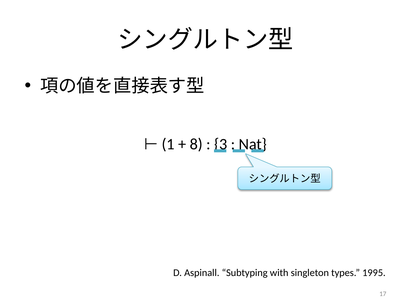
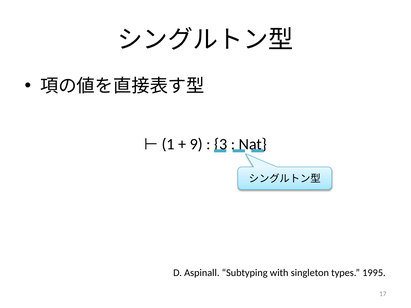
8: 8 -> 9
